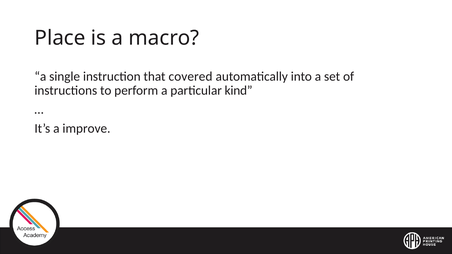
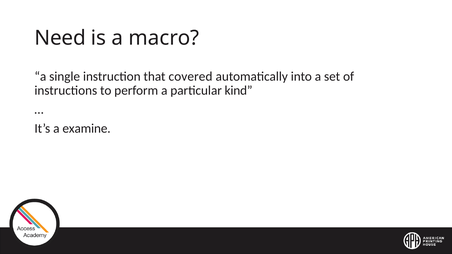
Place: Place -> Need
improve: improve -> examine
